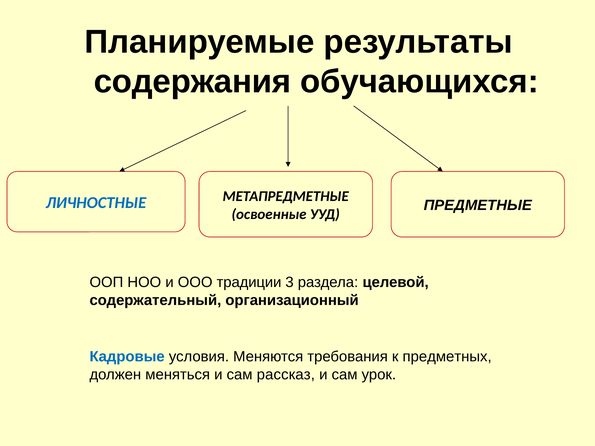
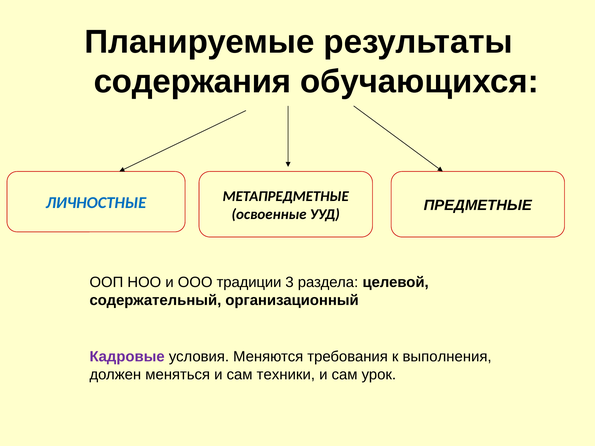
Кадровые colour: blue -> purple
предметных: предметных -> выполнения
рассказ: рассказ -> техники
